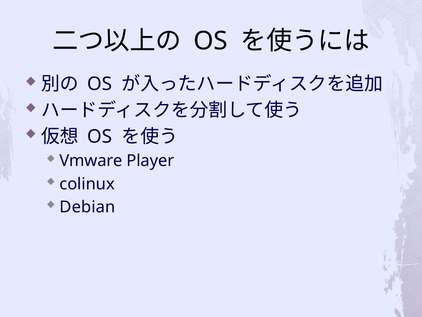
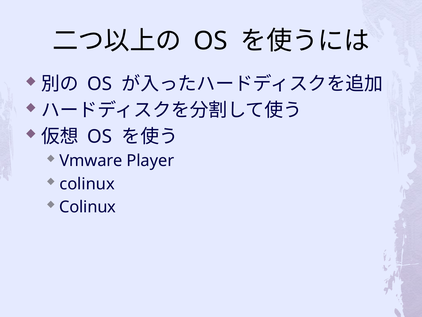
Debian at (87, 207): Debian -> Colinux
